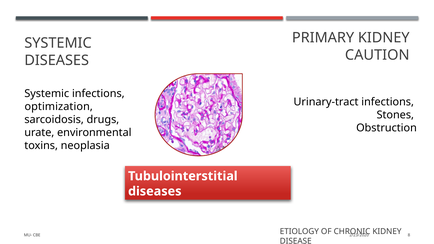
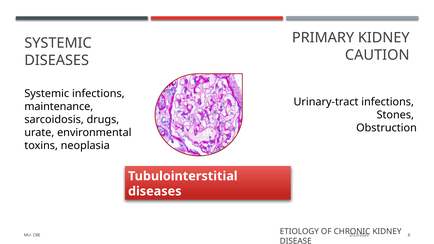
optimization: optimization -> maintenance
